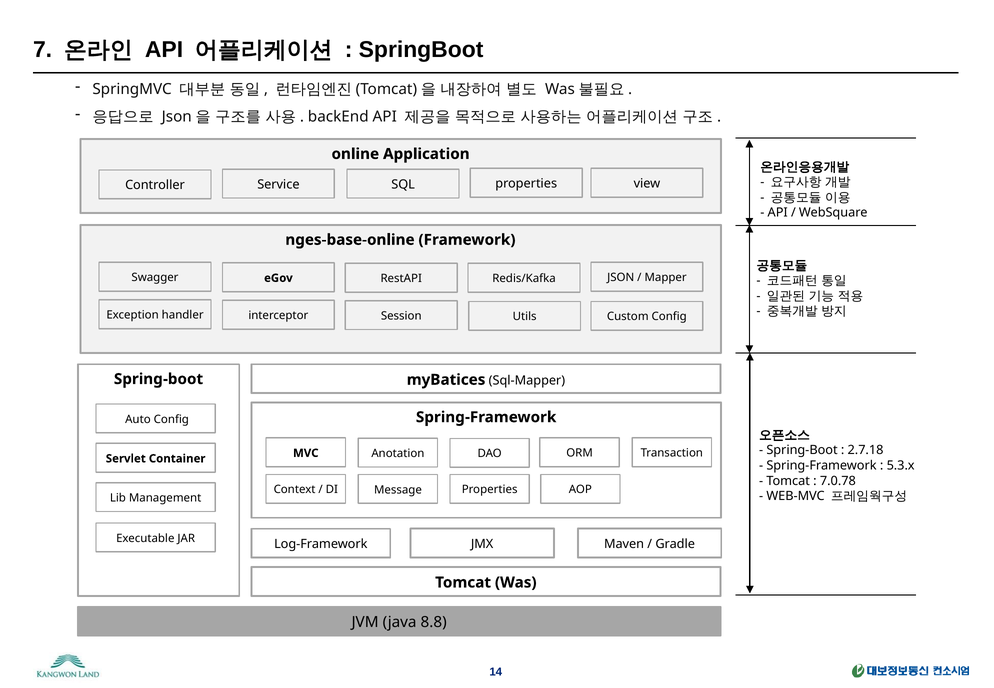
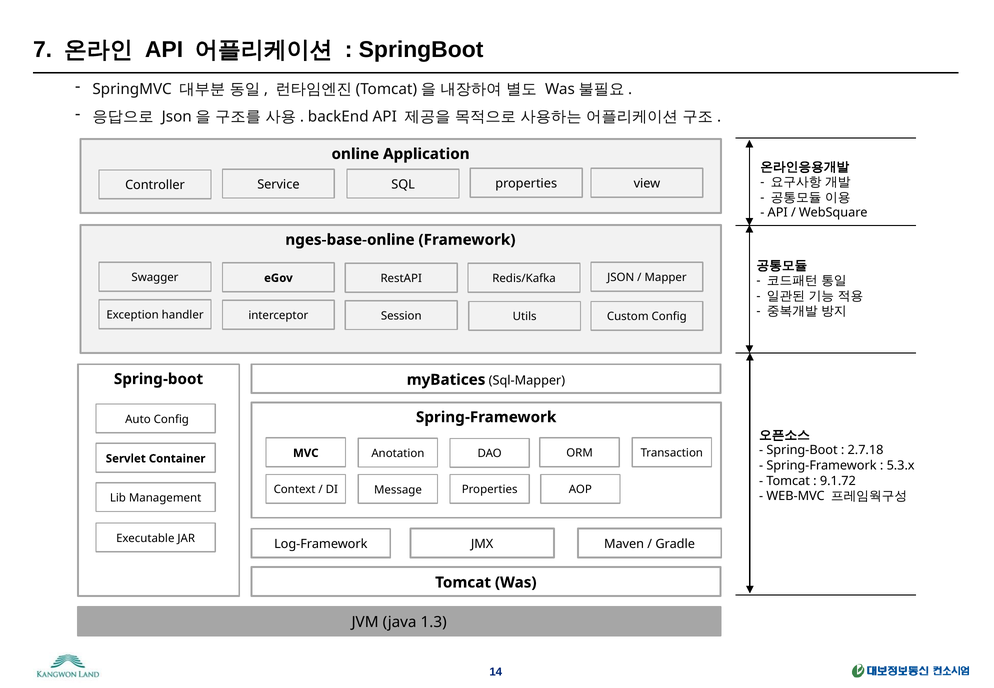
7.0.78: 7.0.78 -> 9.1.72
8.8: 8.8 -> 1.3
